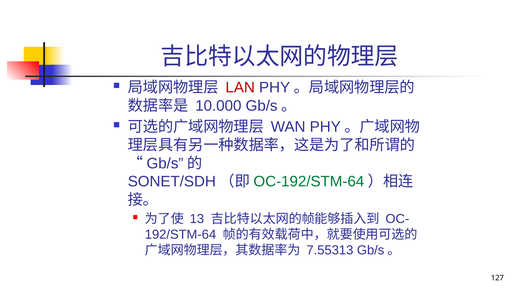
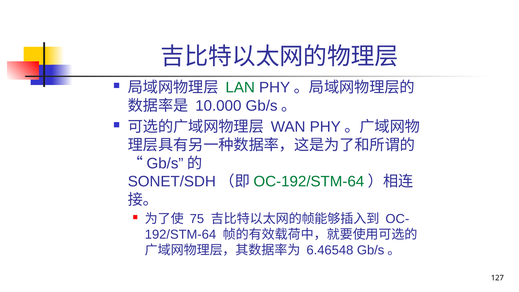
LAN colour: red -> green
13: 13 -> 75
7.55313: 7.55313 -> 6.46548
